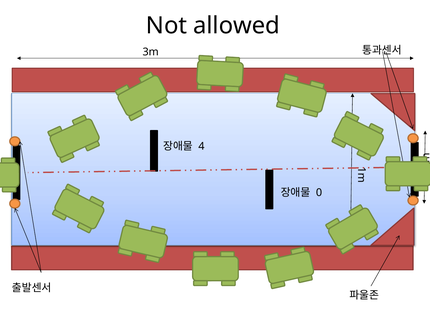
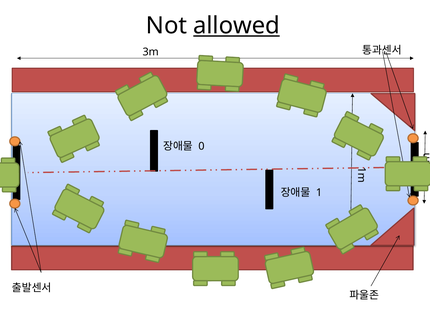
allowed underline: none -> present
4 at (201, 146): 4 -> 0
0 at (319, 193): 0 -> 1
